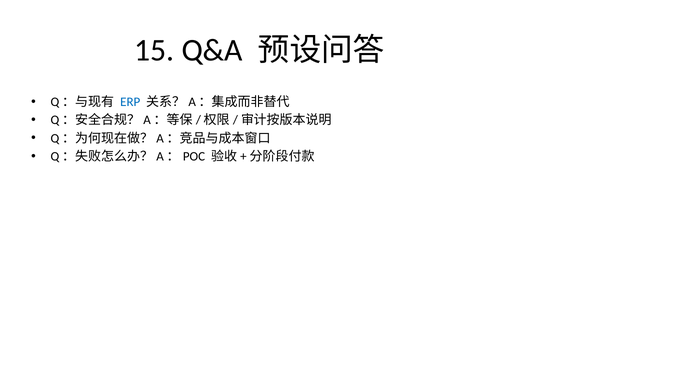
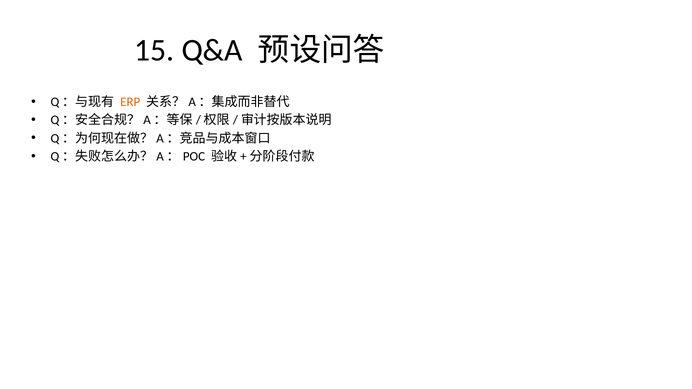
ERP colour: blue -> orange
